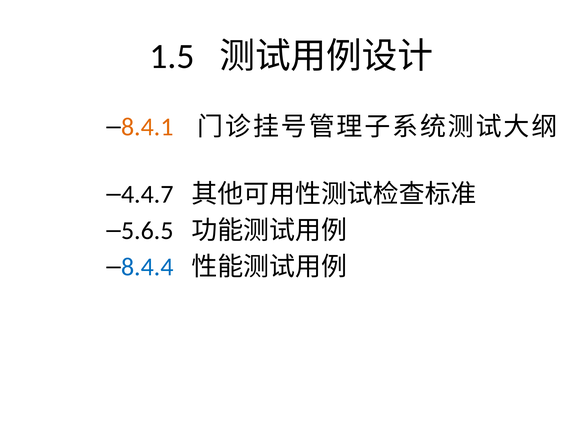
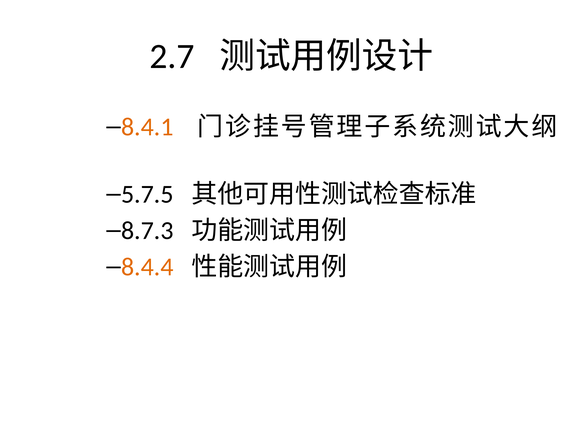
1.5: 1.5 -> 2.7
4.4.7: 4.4.7 -> 5.7.5
5.6.5: 5.6.5 -> 8.7.3
8.4.4 colour: blue -> orange
